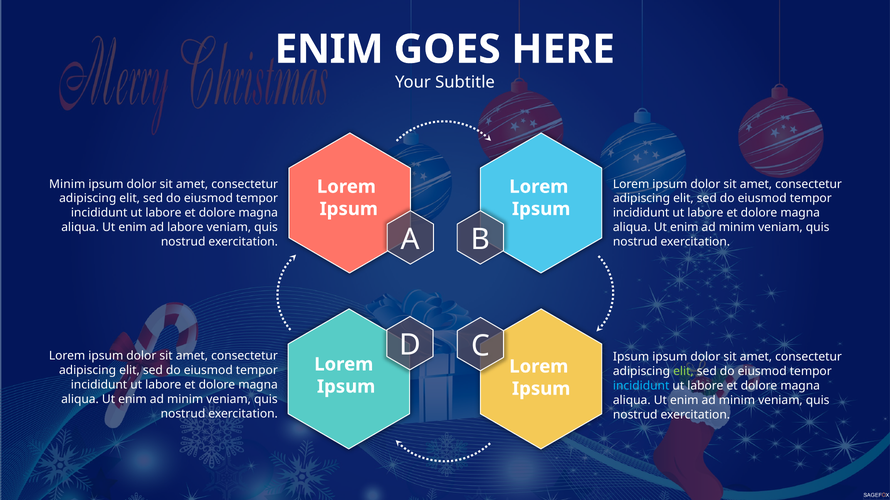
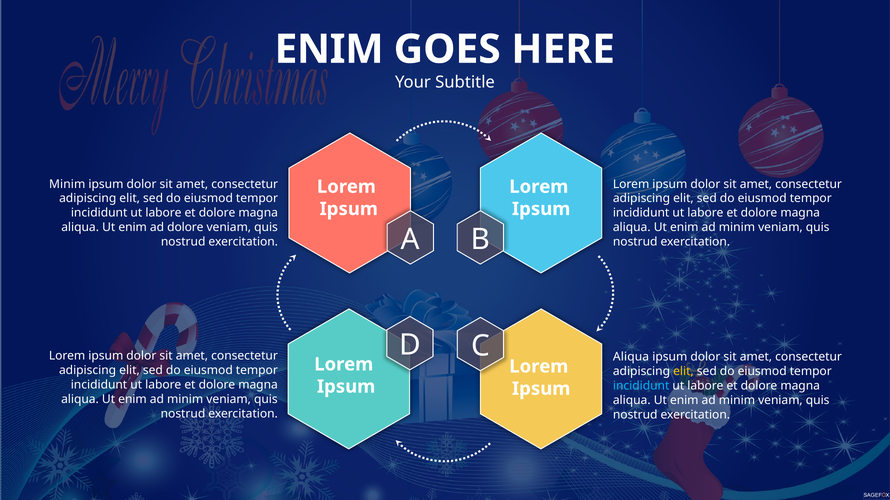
ad labore: labore -> dolore
Ipsum at (631, 357): Ipsum -> Aliqua
elit at (683, 372) colour: light green -> yellow
